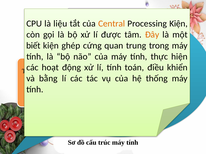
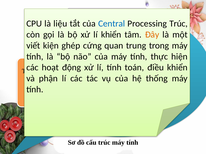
Central colour: orange -> blue
Processing Kiện: Kiện -> Trúc
lí được: được -> khiển
biết at (33, 46): biết -> viết
bằng: bằng -> phận
